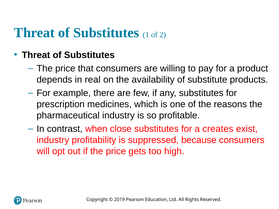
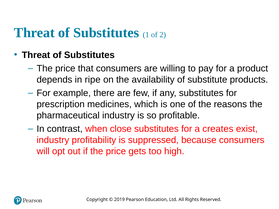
real: real -> ripe
